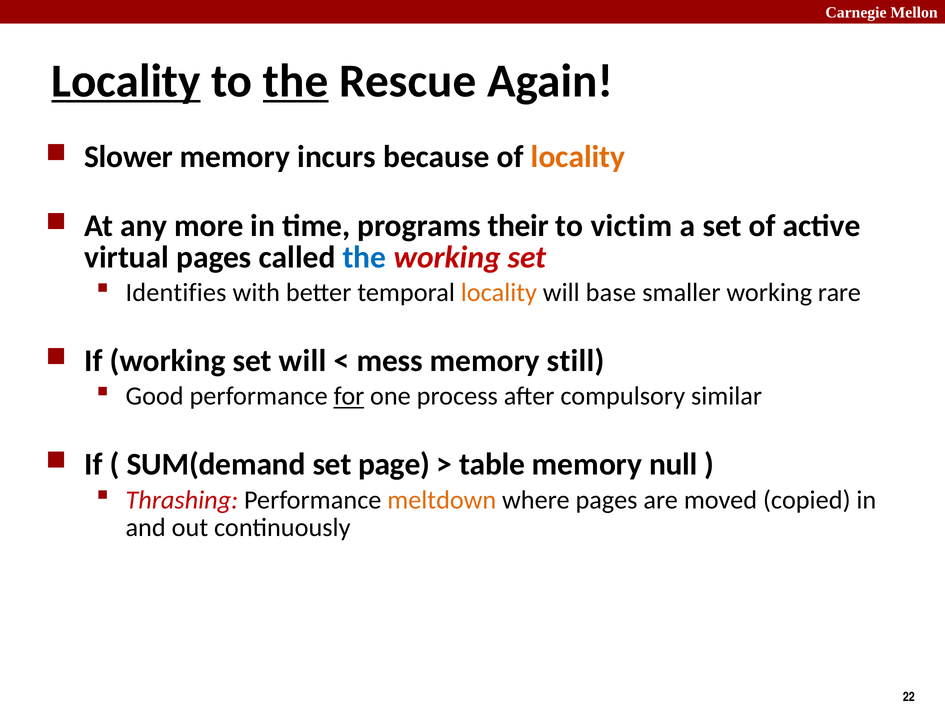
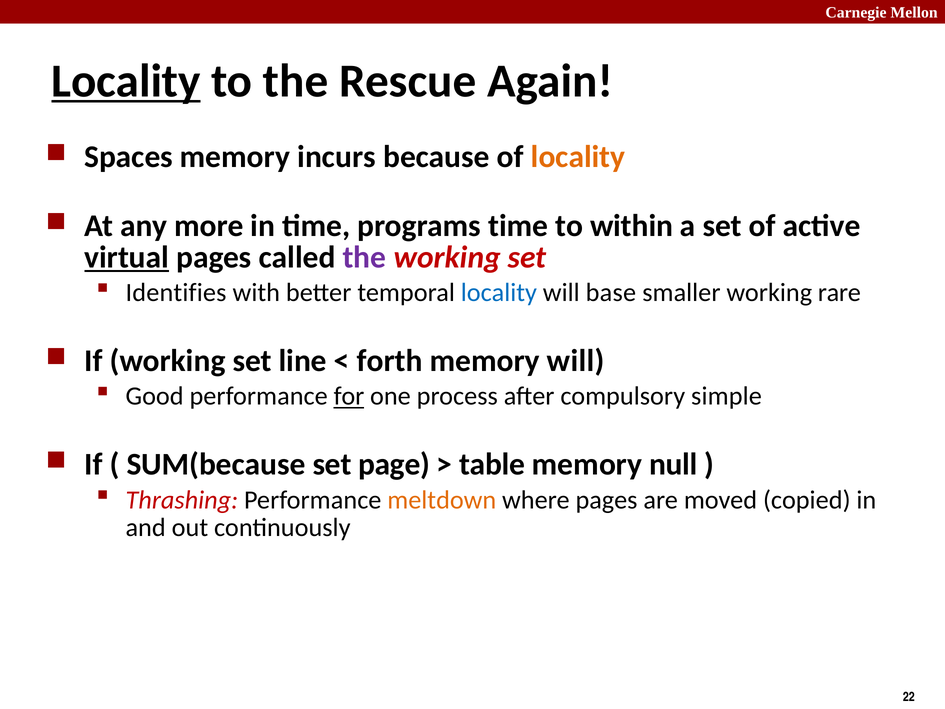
the at (296, 81) underline: present -> none
Slower: Slower -> Spaces
programs their: their -> time
victim: victim -> within
virtual underline: none -> present
the at (364, 257) colour: blue -> purple
locality at (499, 293) colour: orange -> blue
set will: will -> line
mess: mess -> forth
memory still: still -> will
similar: similar -> simple
SUM(demand: SUM(demand -> SUM(because
